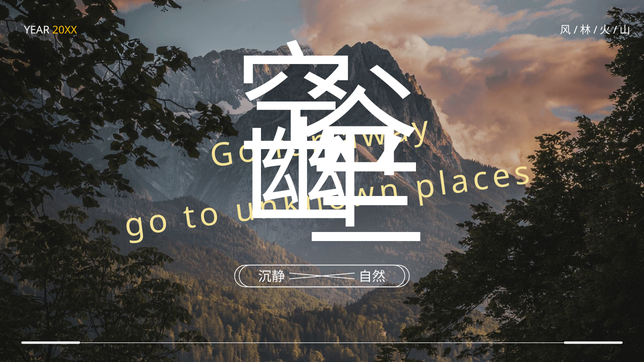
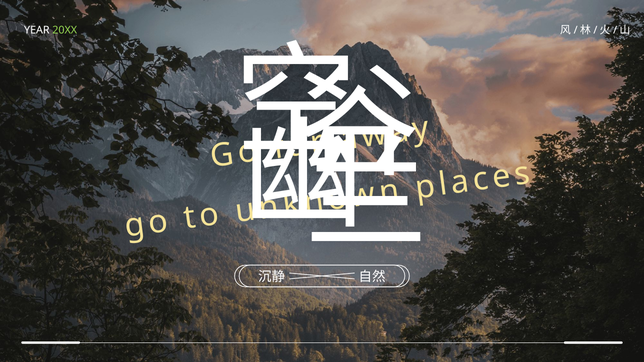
20XX colour: yellow -> light green
